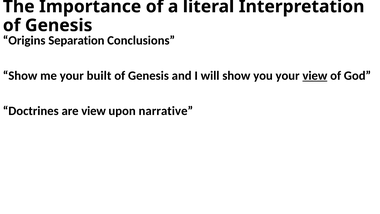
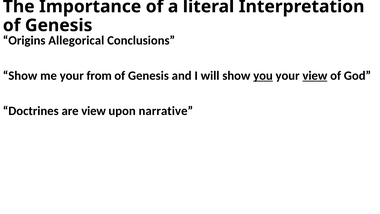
Separation: Separation -> Allegorical
built: built -> from
you underline: none -> present
